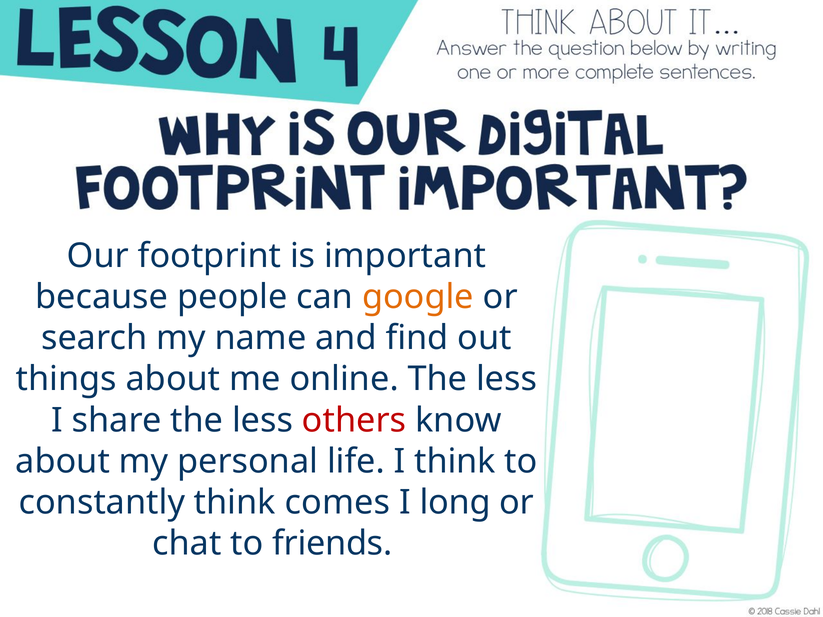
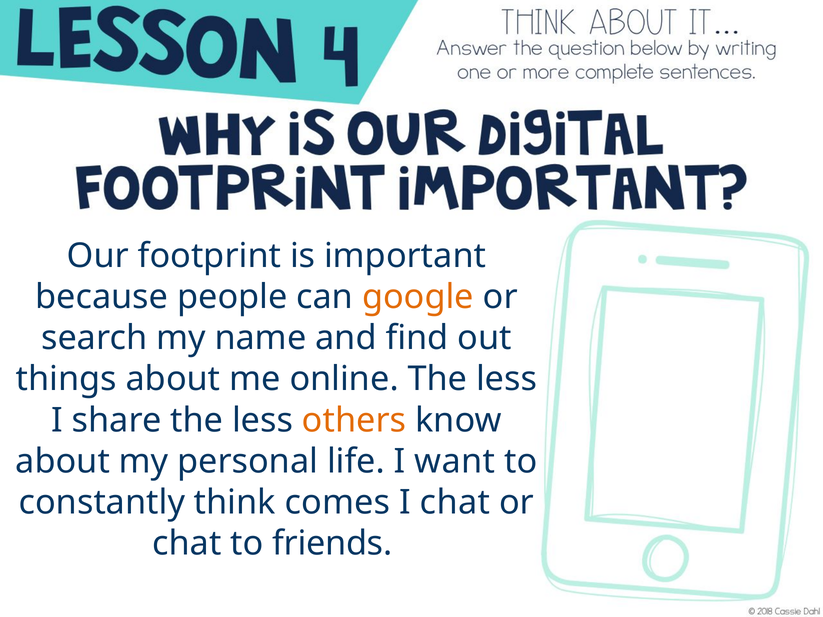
others colour: red -> orange
I think: think -> want
I long: long -> chat
